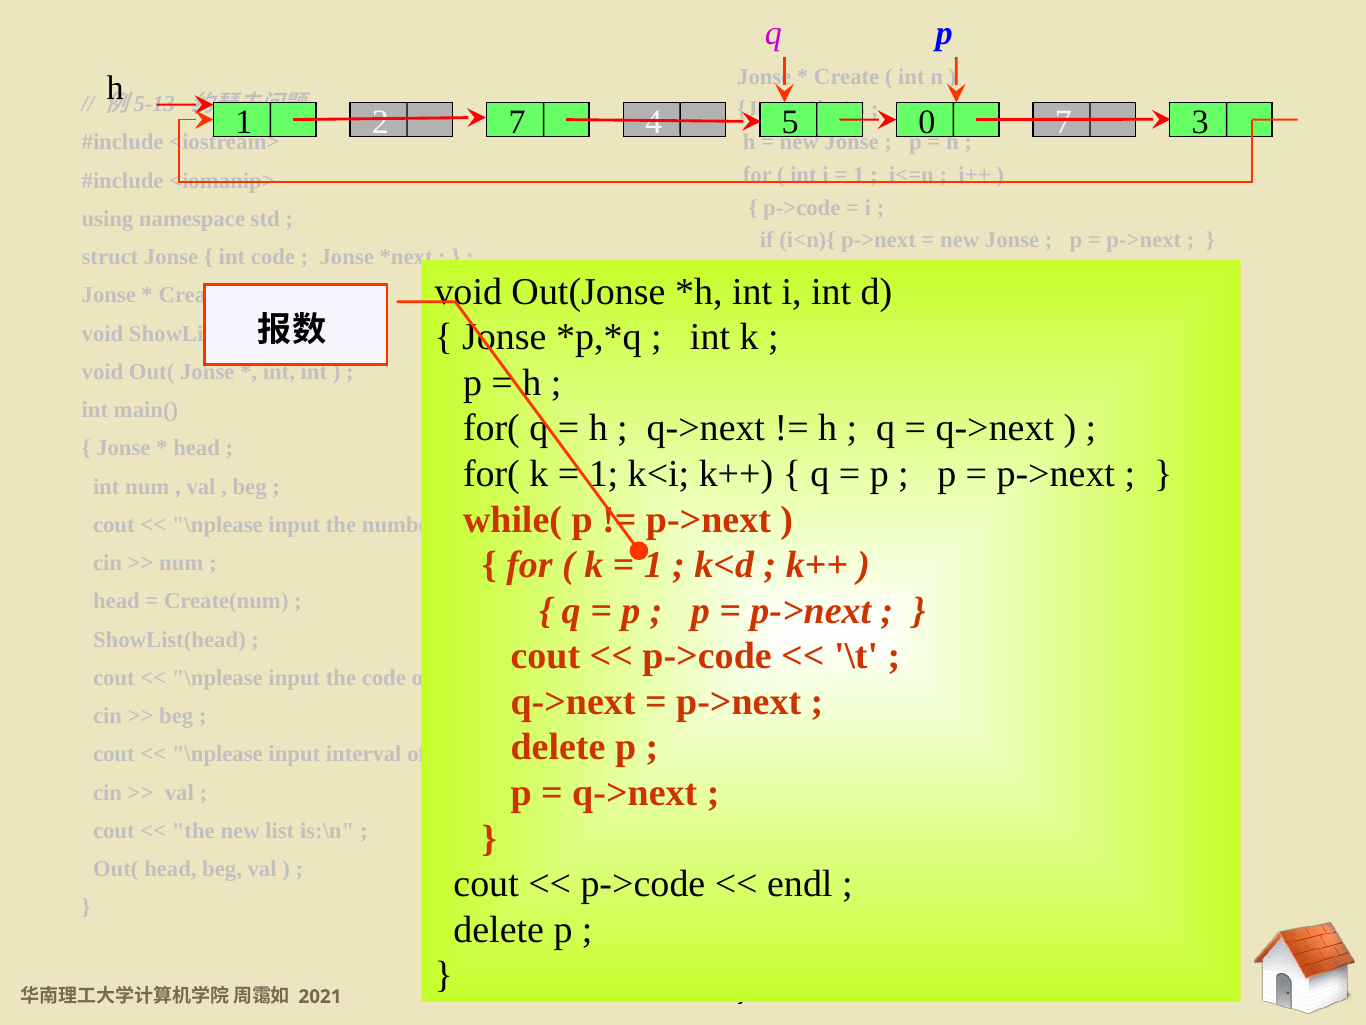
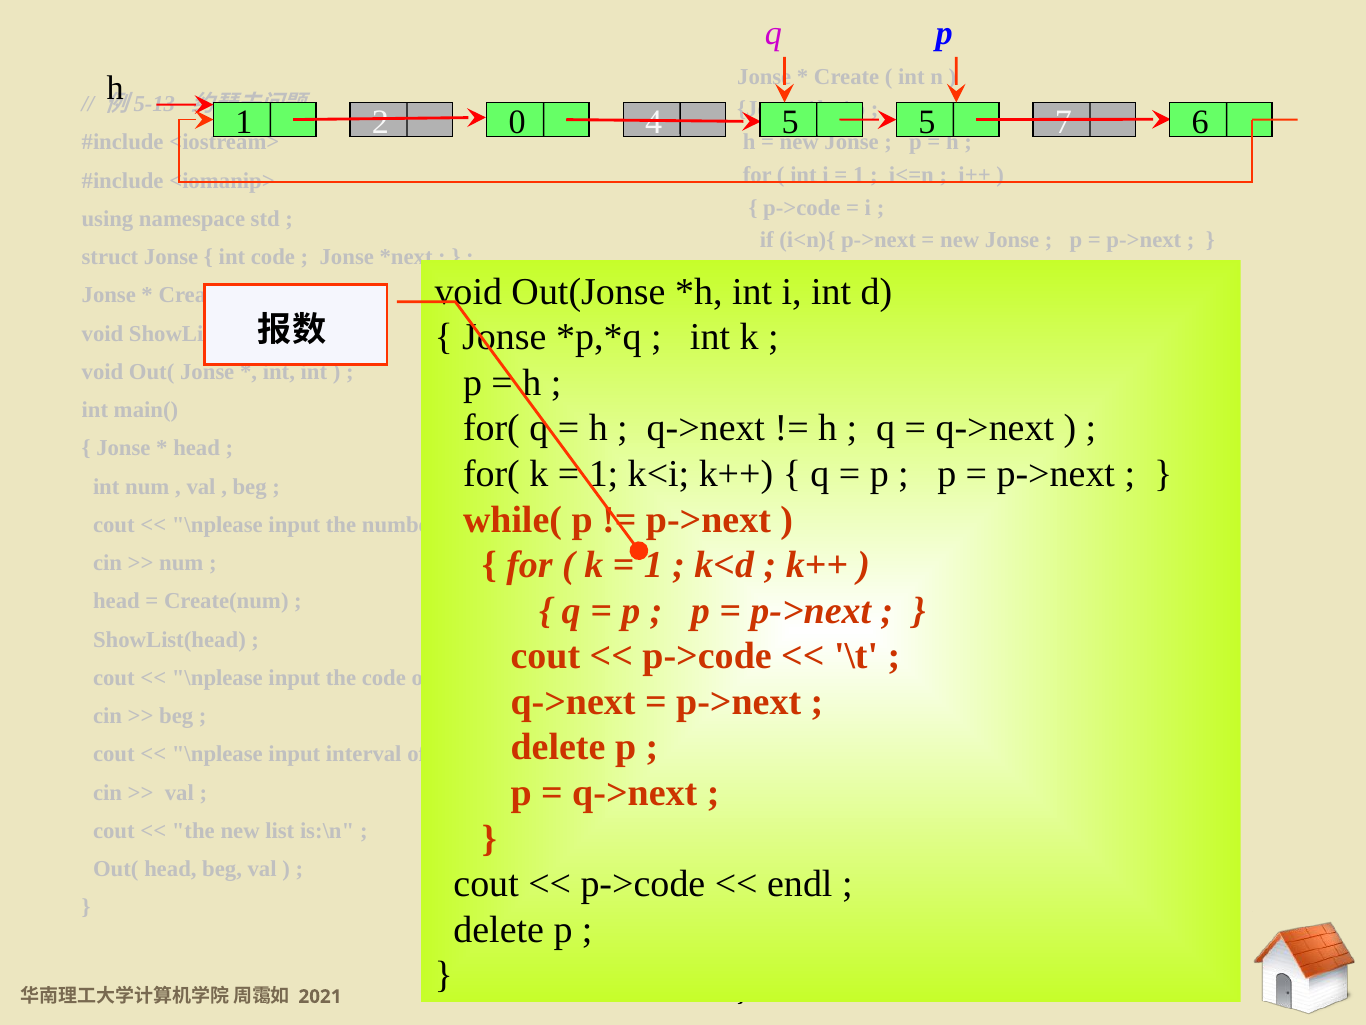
2 7: 7 -> 0
0 at (927, 122): 0 -> 5
3: 3 -> 6
